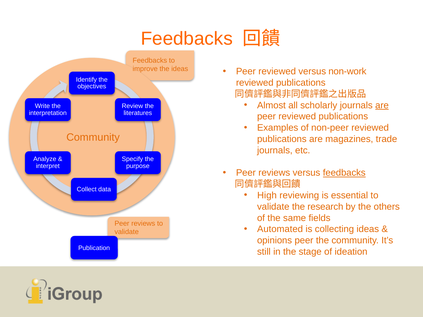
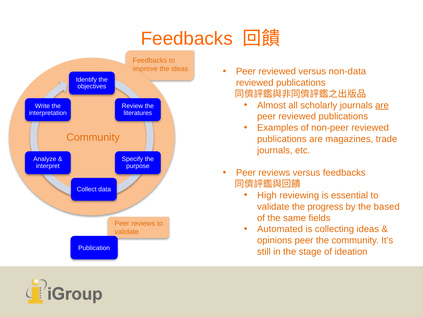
non-work: non-work -> non-data
feedbacks at (344, 173) underline: present -> none
research: research -> progress
others: others -> based
